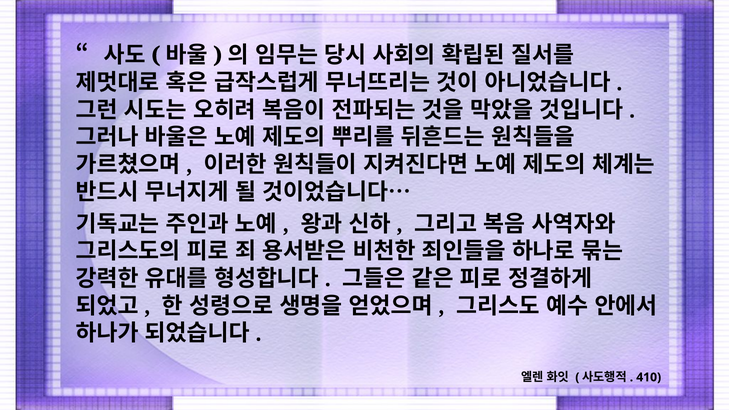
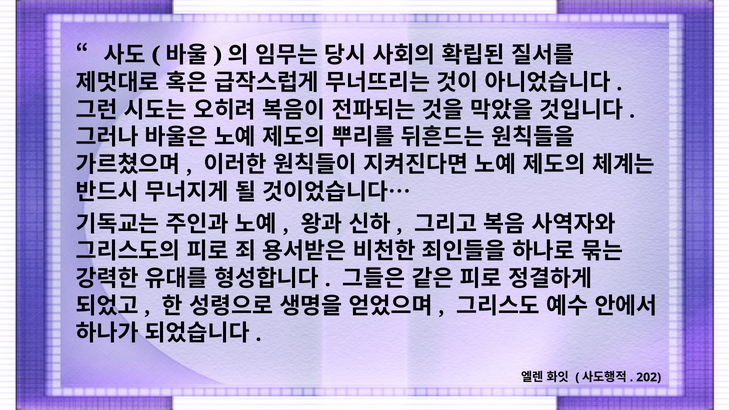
410: 410 -> 202
